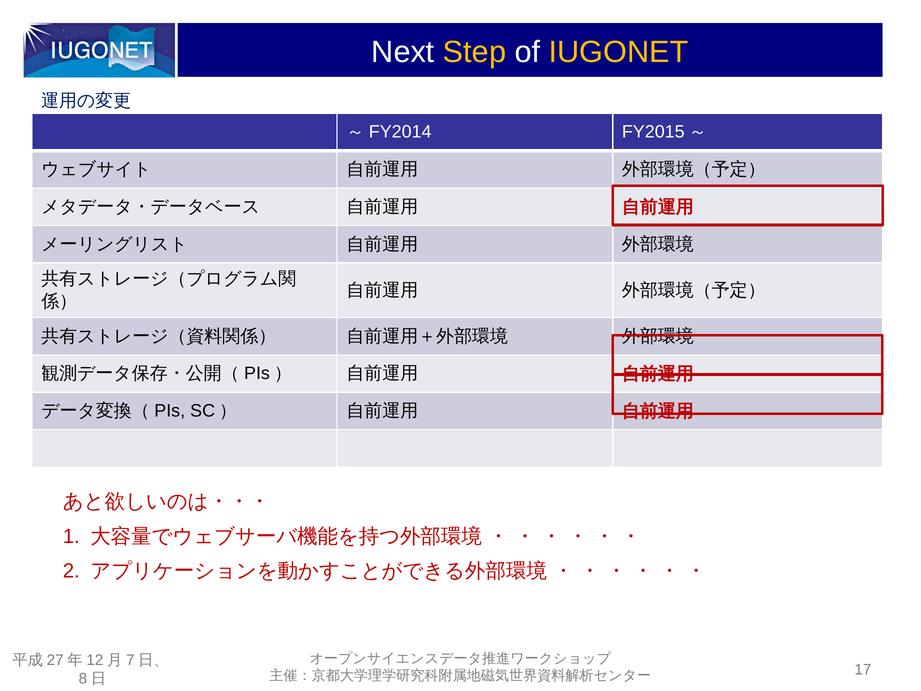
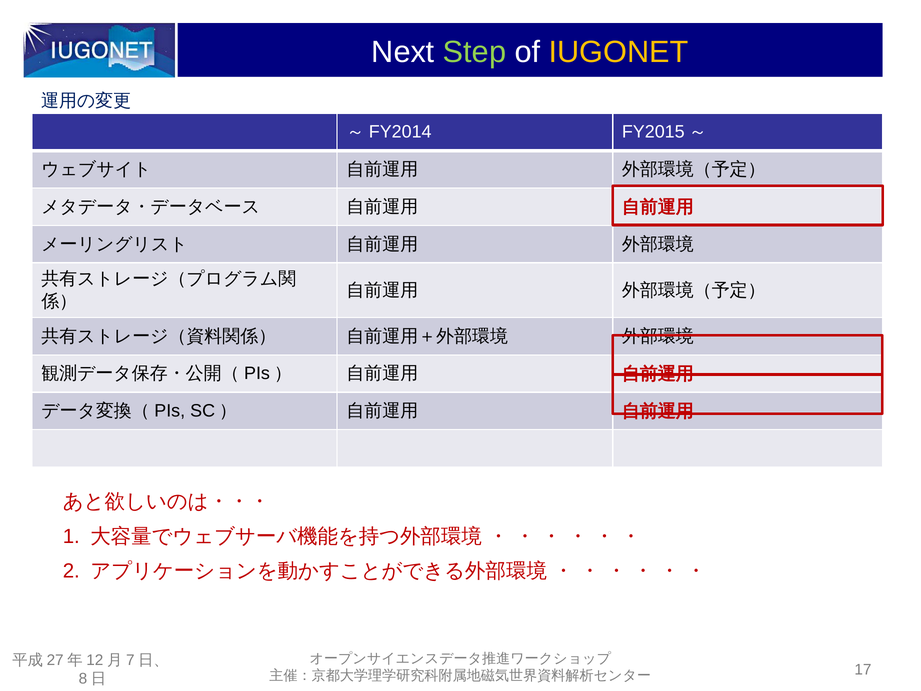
Step colour: yellow -> light green
